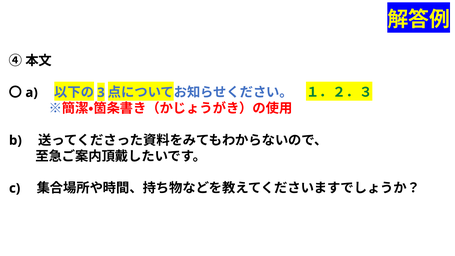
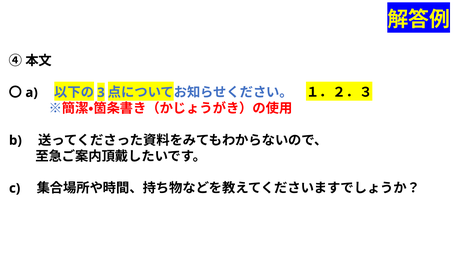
１．２．３ colour: green -> black
